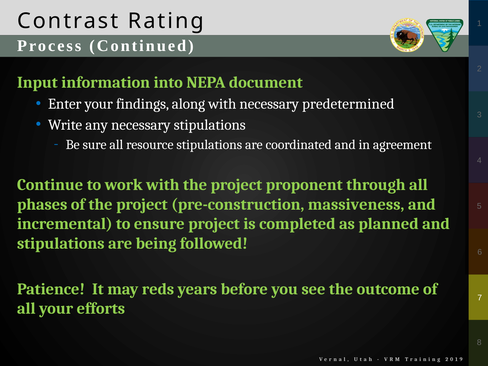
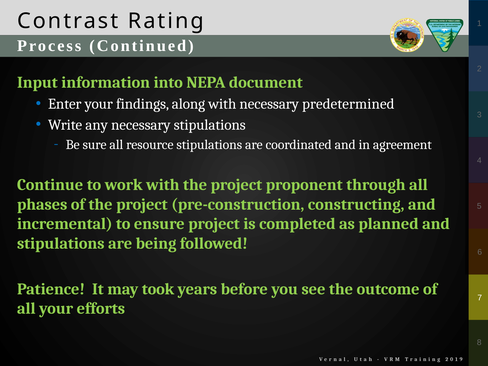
massiveness: massiveness -> constructing
reds: reds -> took
